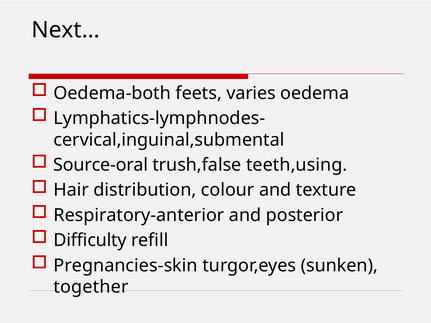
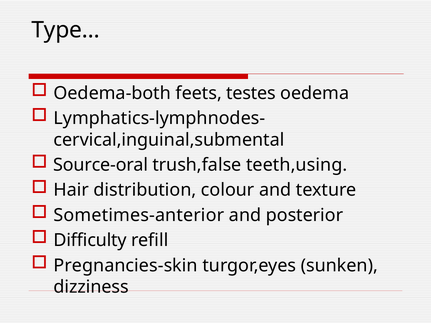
Next…: Next… -> Type…
varies: varies -> testes
Respiratory-anterior: Respiratory-anterior -> Sometimes-anterior
together: together -> dizziness
